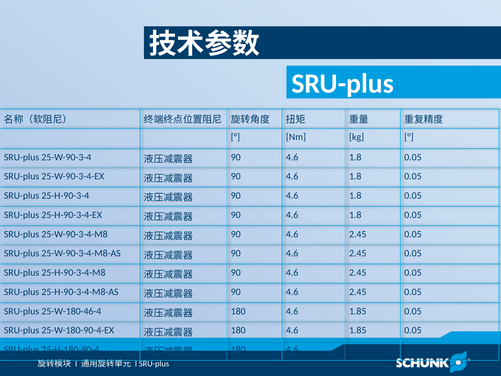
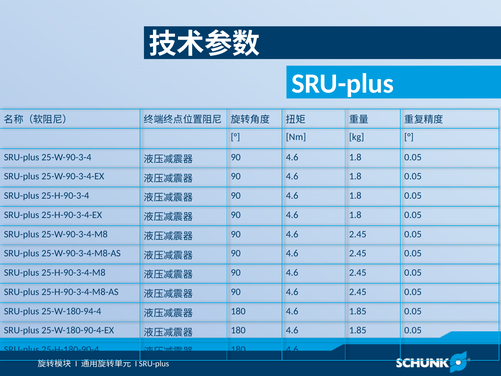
25-W-180-46-4: 25-W-180-46-4 -> 25-W-180-94-4
